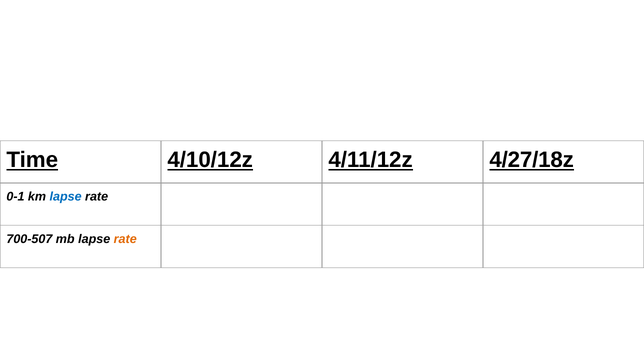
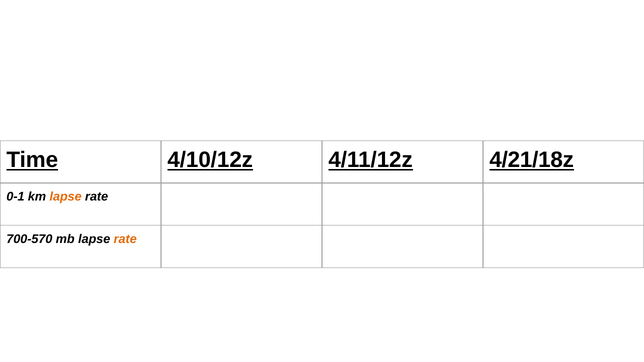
4/27/18z: 4/27/18z -> 4/21/18z
lapse at (66, 197) colour: blue -> orange
700-507: 700-507 -> 700-570
